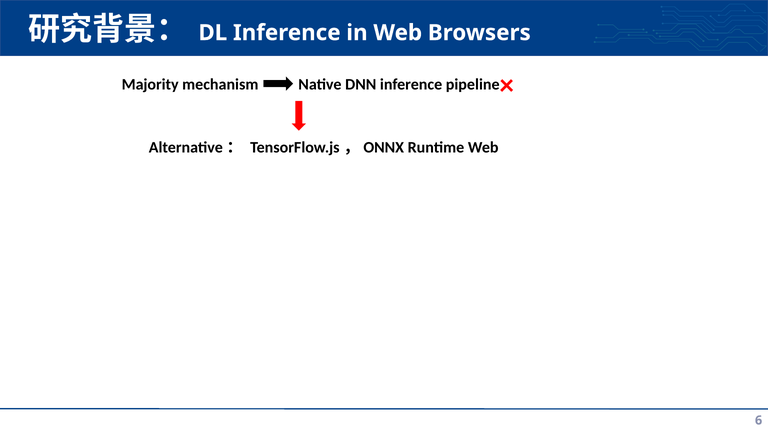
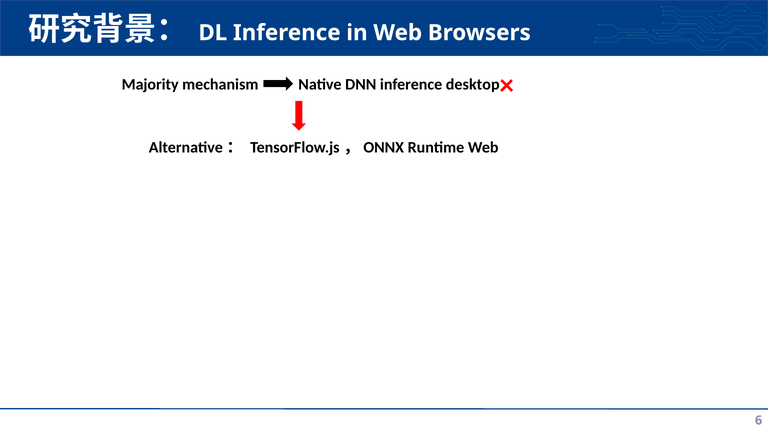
pipeline: pipeline -> desktop
